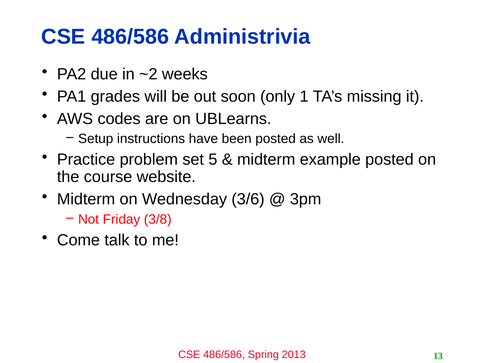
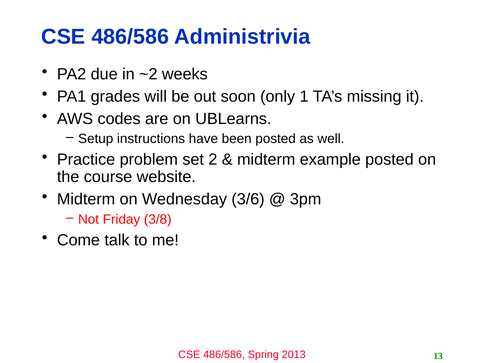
5: 5 -> 2
